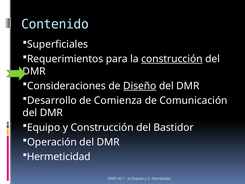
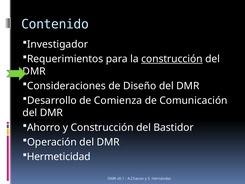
Superficiales: Superficiales -> Investigador
Diseño underline: present -> none
Equipo: Equipo -> Ahorro
